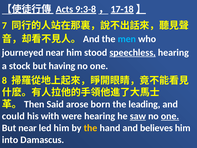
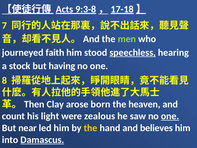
men colour: light blue -> light green
journeyed near: near -> faith
Said: Said -> Clay
leading: leading -> heaven
could: could -> count
with: with -> light
were hearing: hearing -> zealous
saw underline: present -> none
Damascus underline: none -> present
